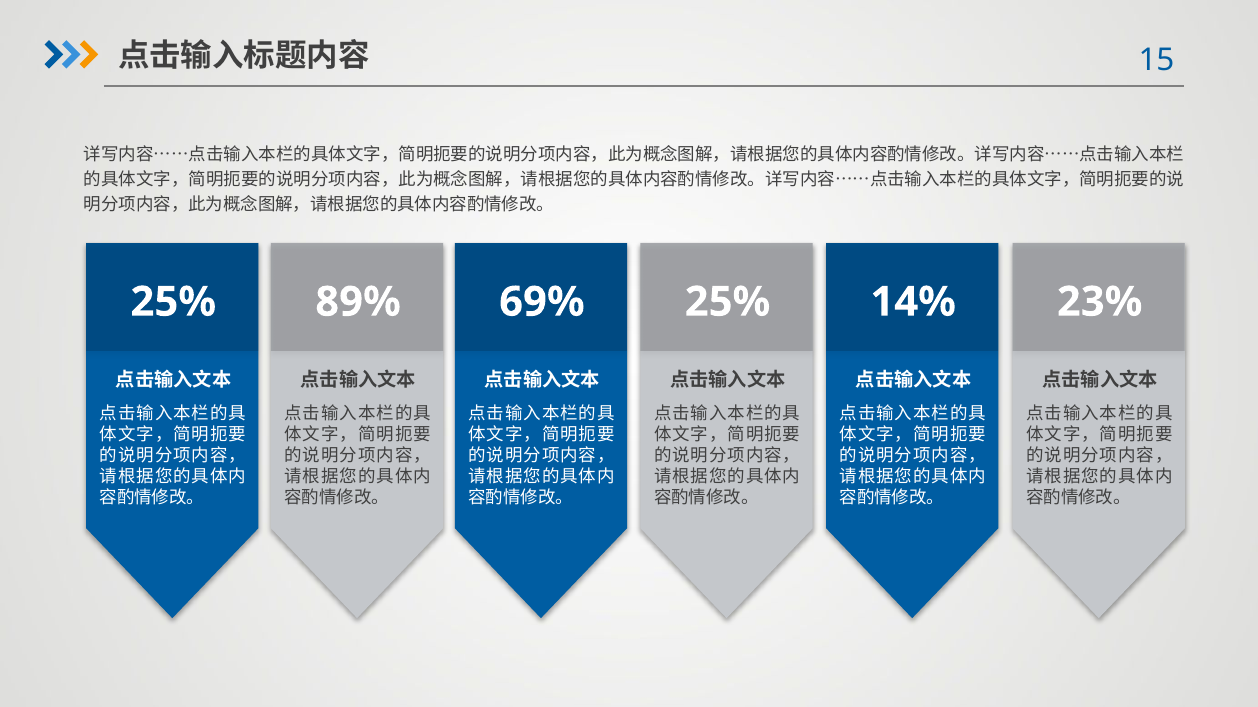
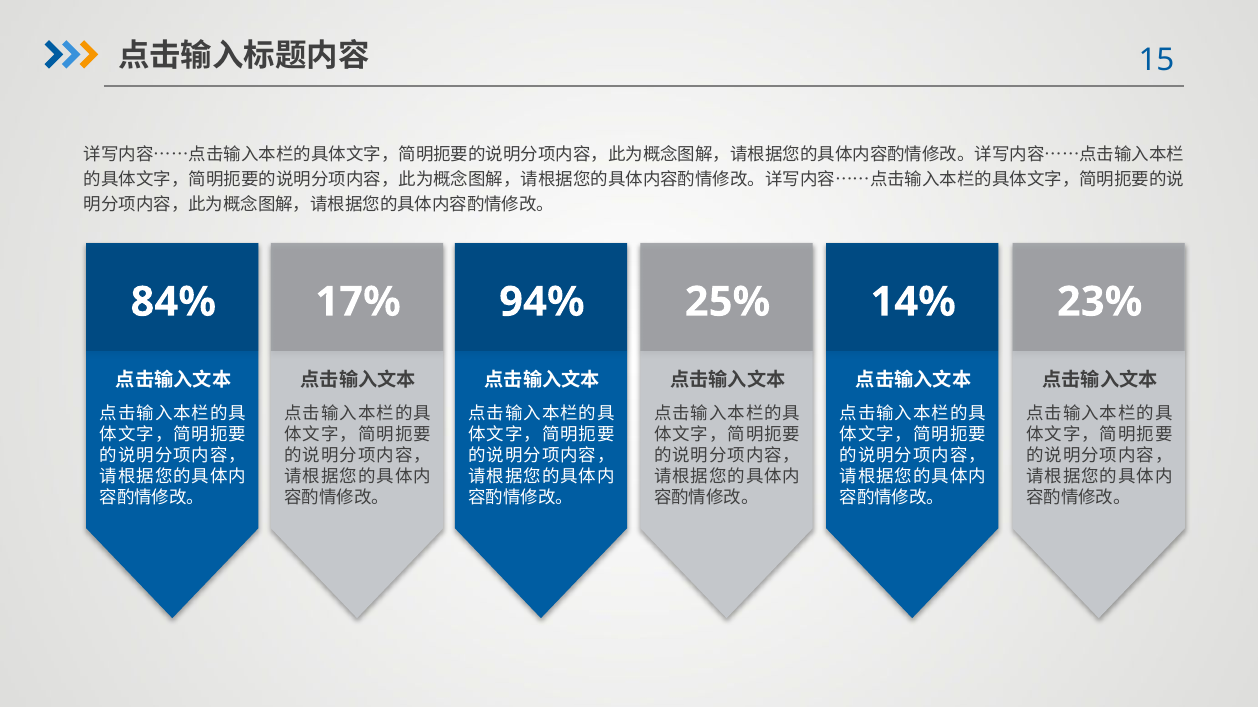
25% at (173, 302): 25% -> 84%
89%: 89% -> 17%
69%: 69% -> 94%
